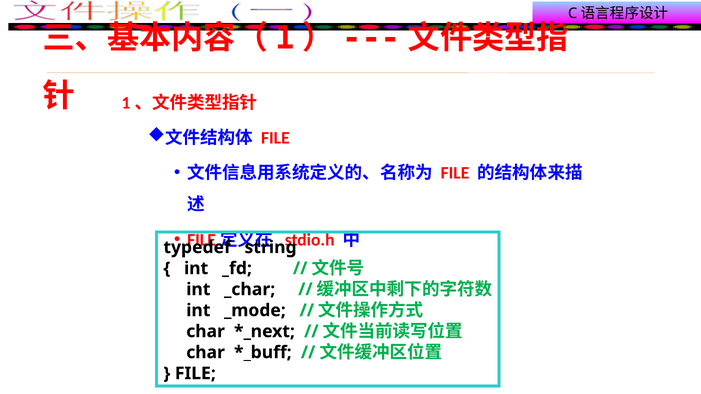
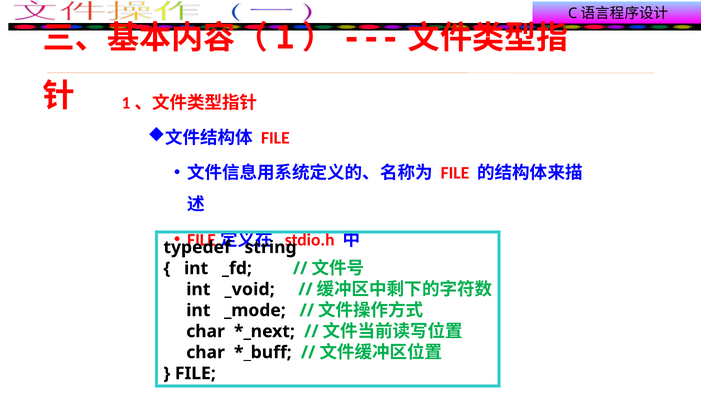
_char: _char -> _void
